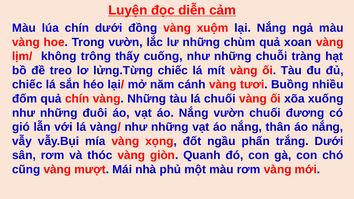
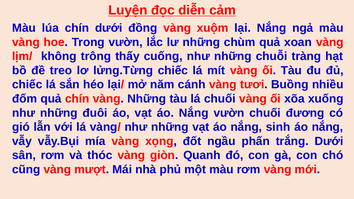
thân: thân -> sinh
